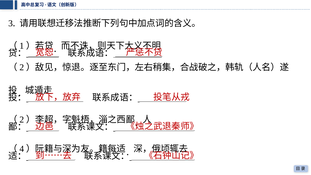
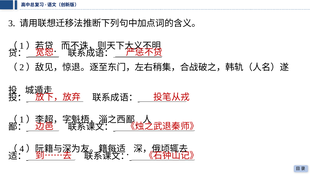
2 at (22, 120): 2 -> 1
